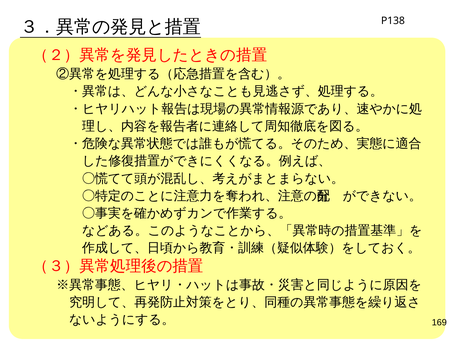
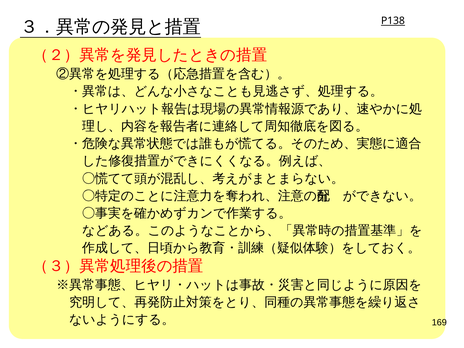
P138 underline: none -> present
